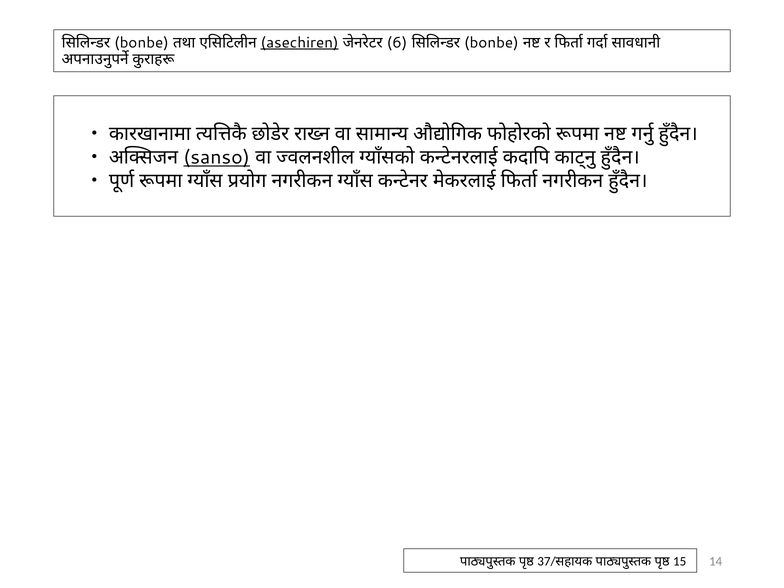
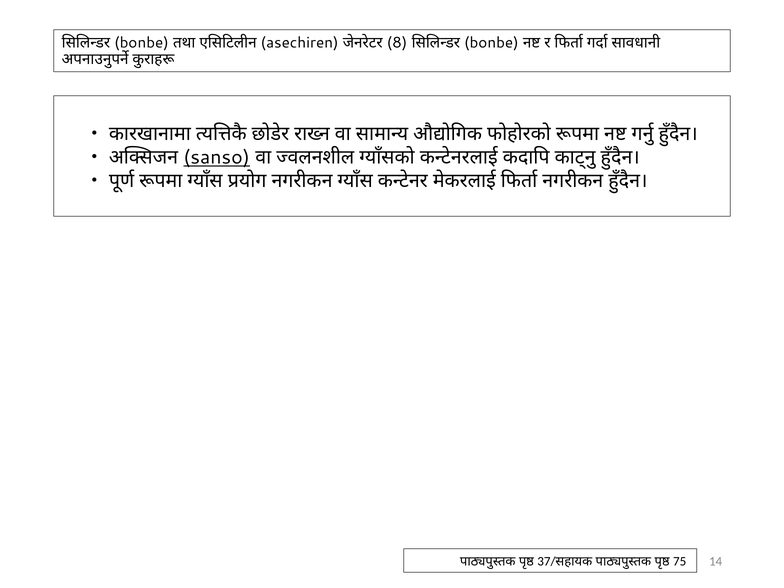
asechiren underline: present -> none
6: 6 -> 8
15: 15 -> 75
